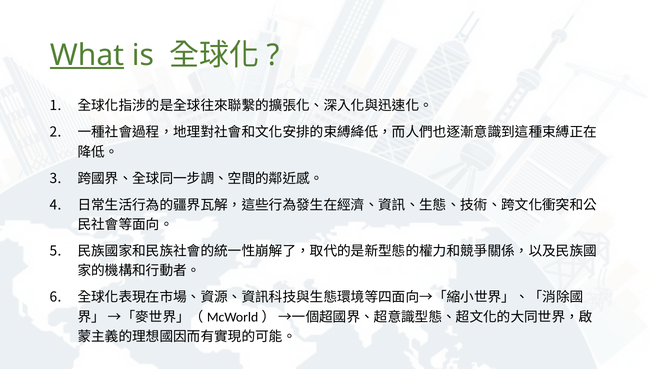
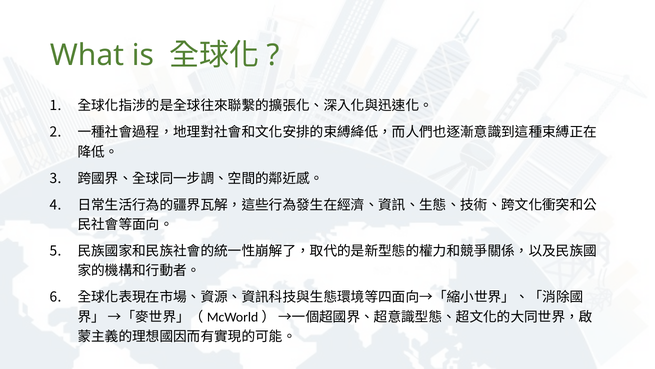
What underline: present -> none
